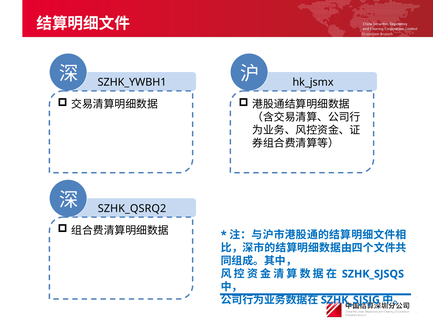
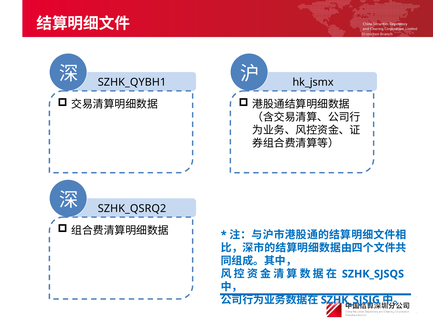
SZHK_YWBH1: SZHK_YWBH1 -> SZHK_QYBH1
